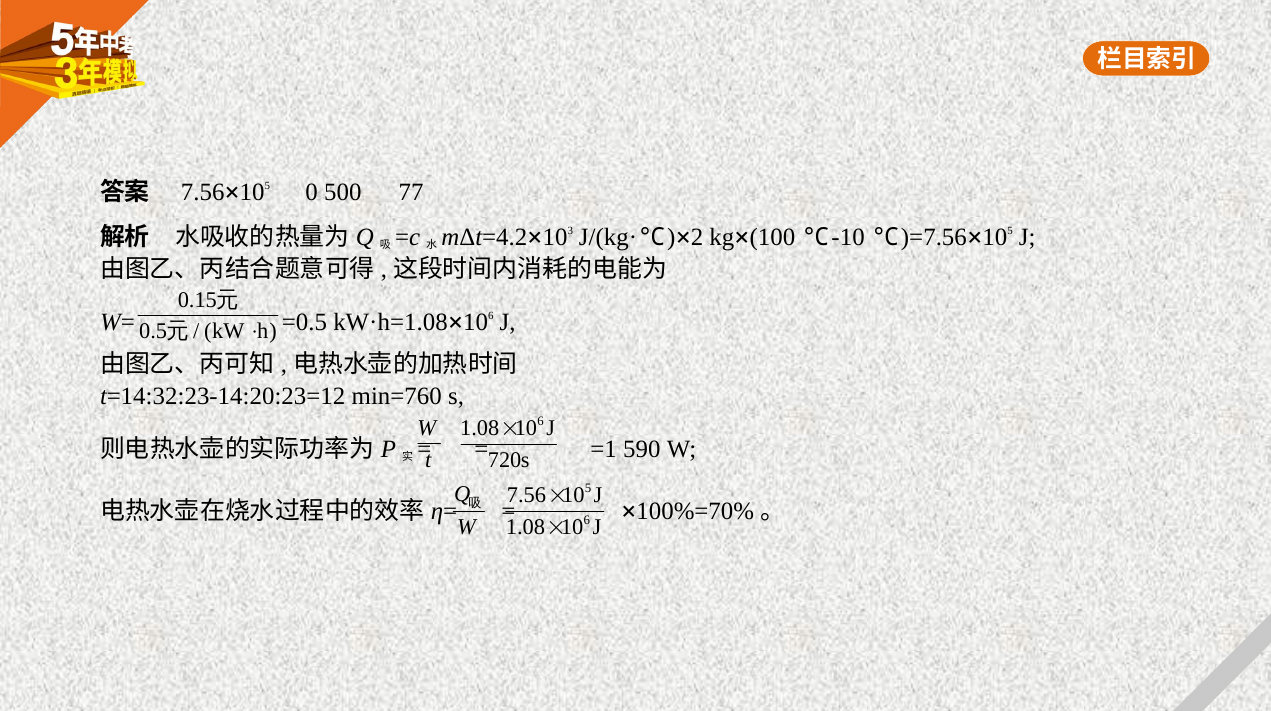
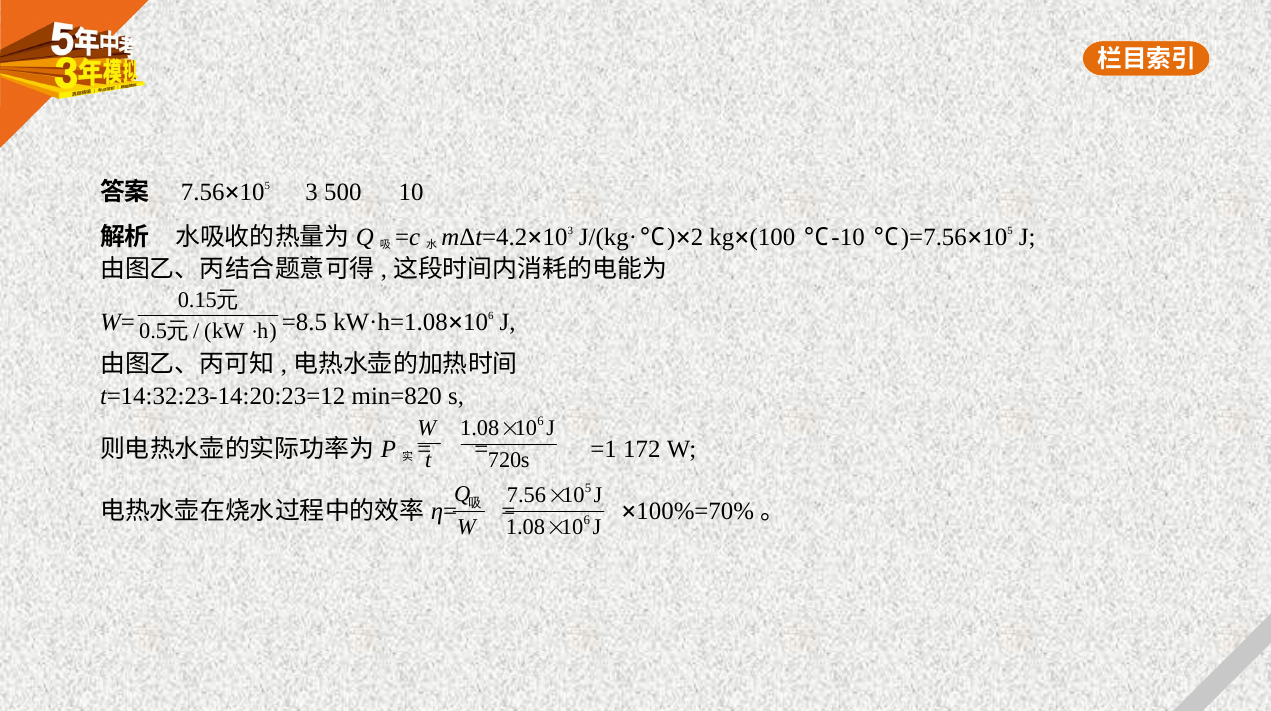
0: 0 -> 3
500 77: 77 -> 10
=0.5: =0.5 -> =8.5
min=760: min=760 -> min=820
590: 590 -> 172
